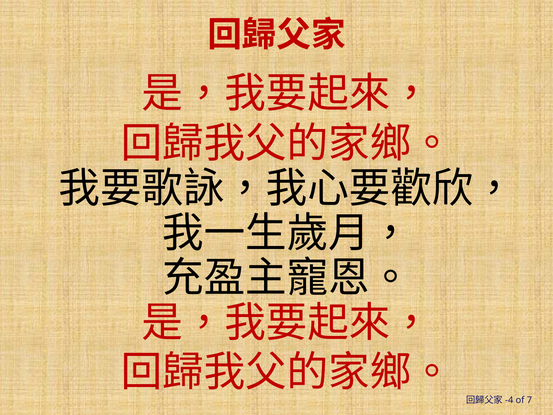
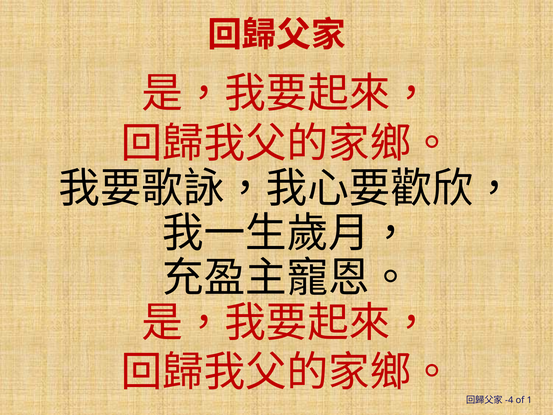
7: 7 -> 1
